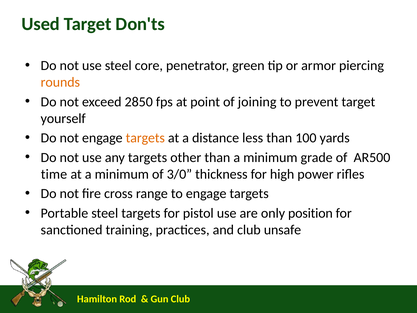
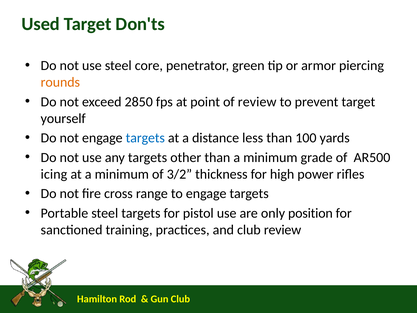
of joining: joining -> review
targets at (145, 138) colour: orange -> blue
time: time -> icing
3/0: 3/0 -> 3/2
club unsafe: unsafe -> review
